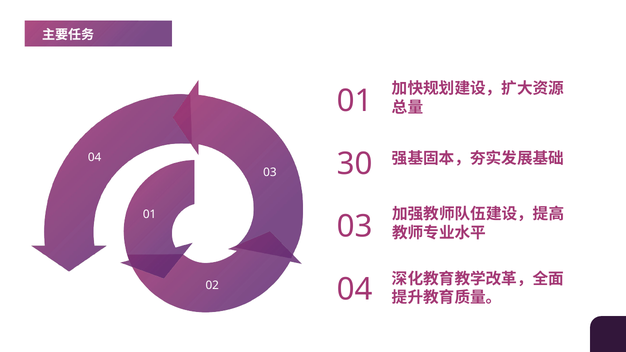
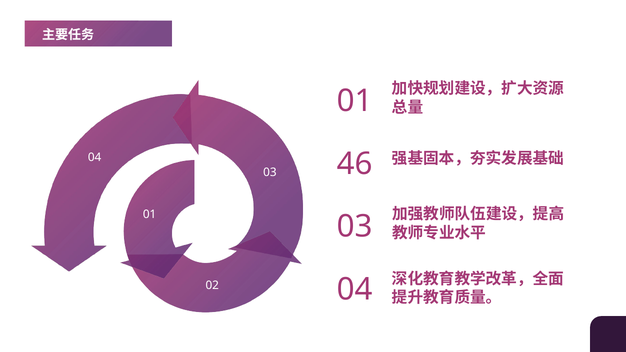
30: 30 -> 46
